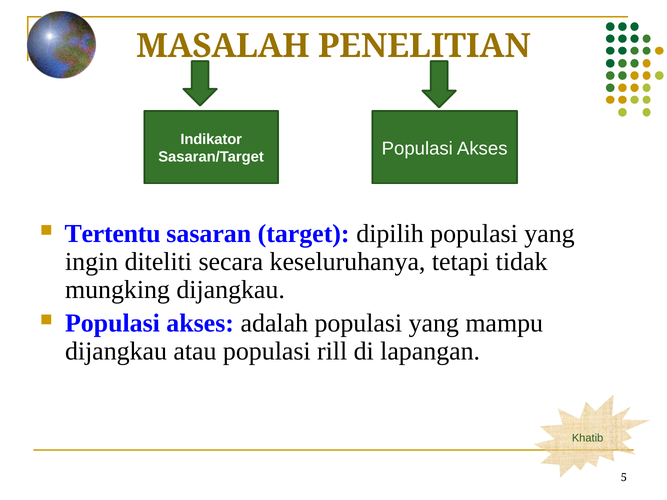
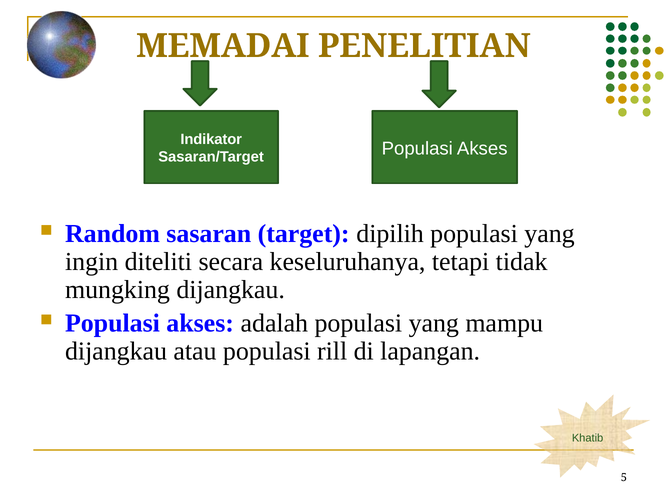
MASALAH: MASALAH -> MEMADAI
Tertentu: Tertentu -> Random
